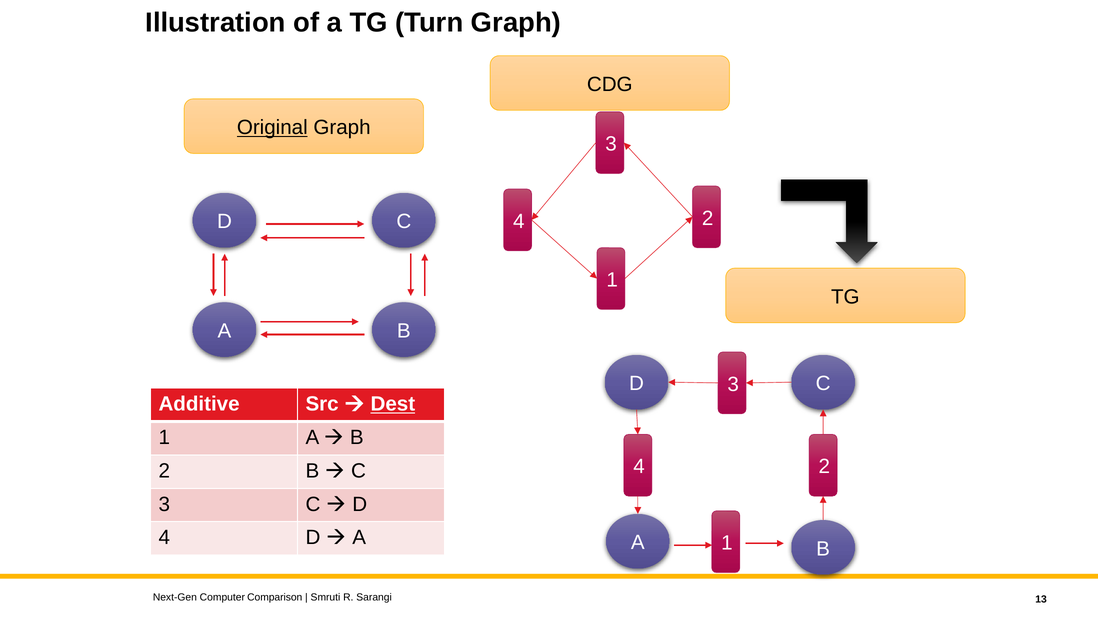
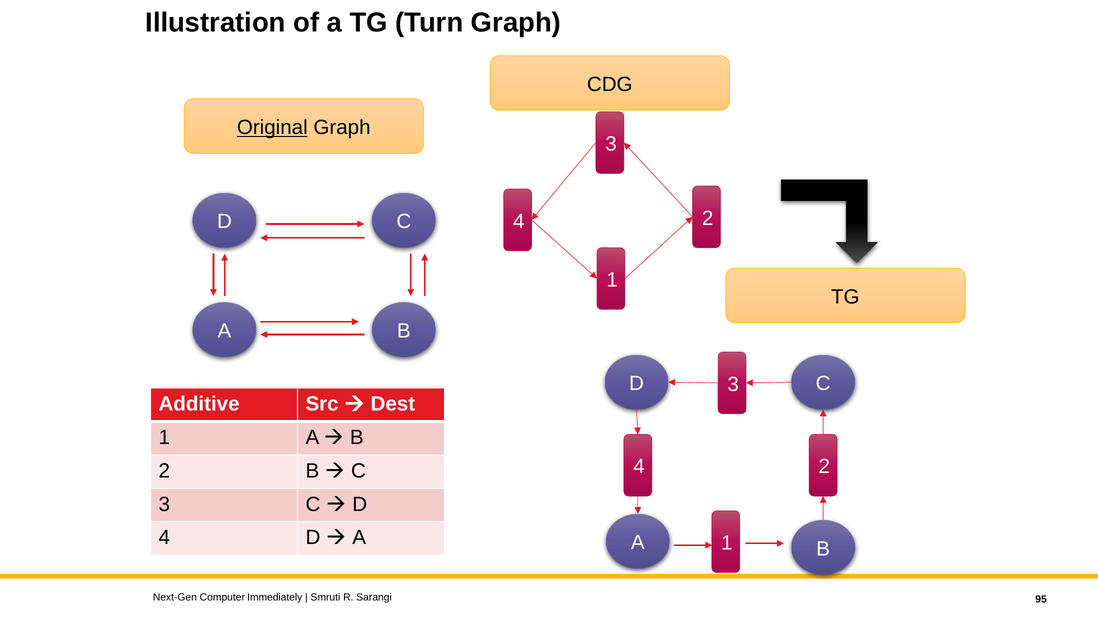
Dest underline: present -> none
Comparison: Comparison -> Immediately
13: 13 -> 95
